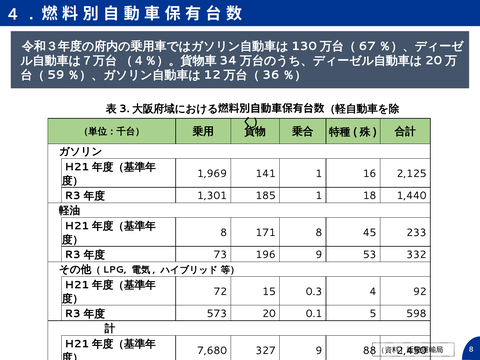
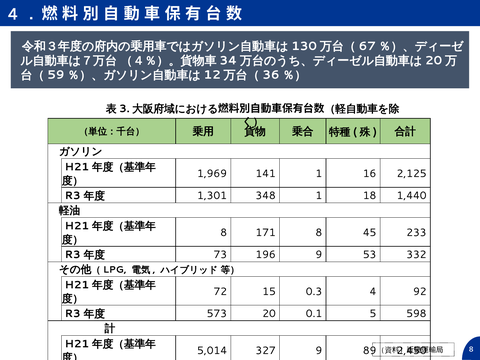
185: 185 -> 348
7,680: 7,680 -> 5,014
88: 88 -> 89
